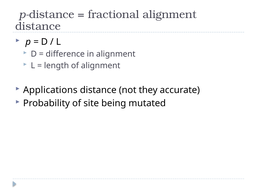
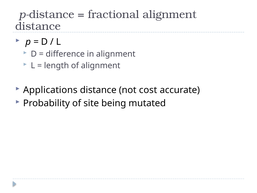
they: they -> cost
